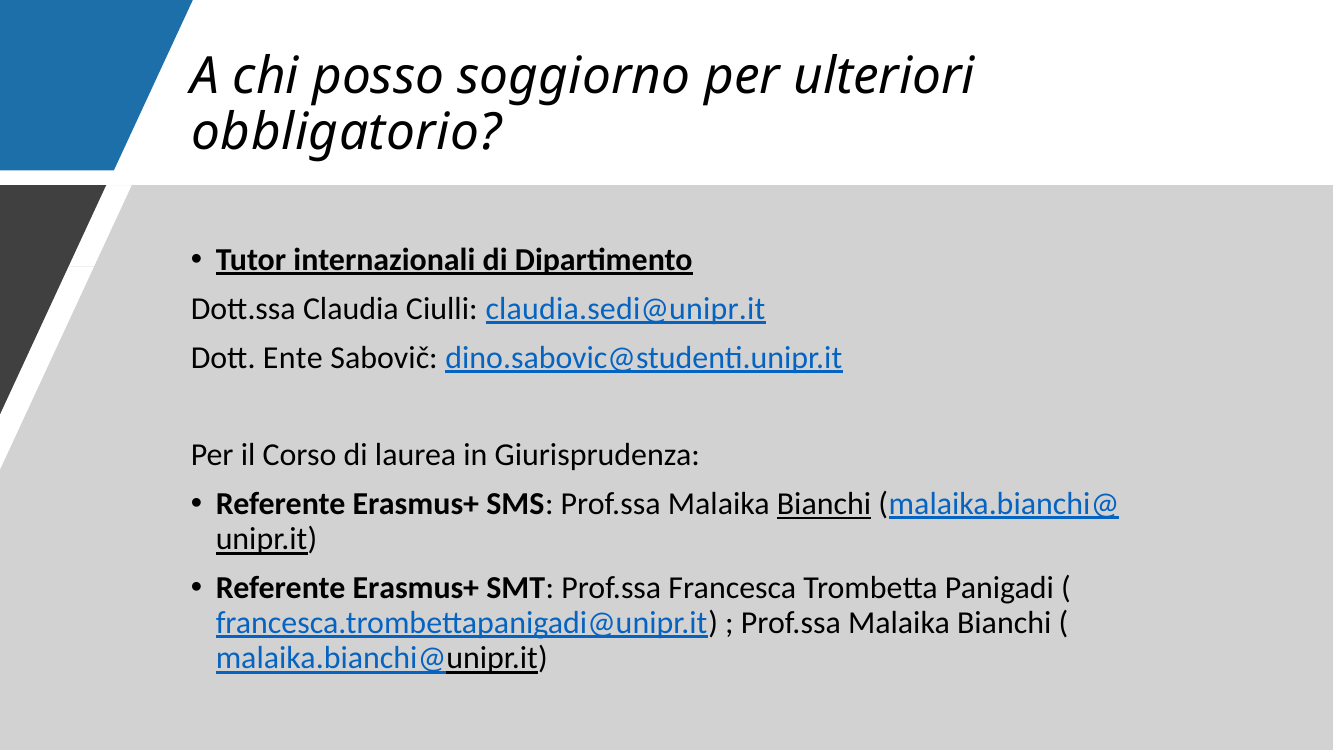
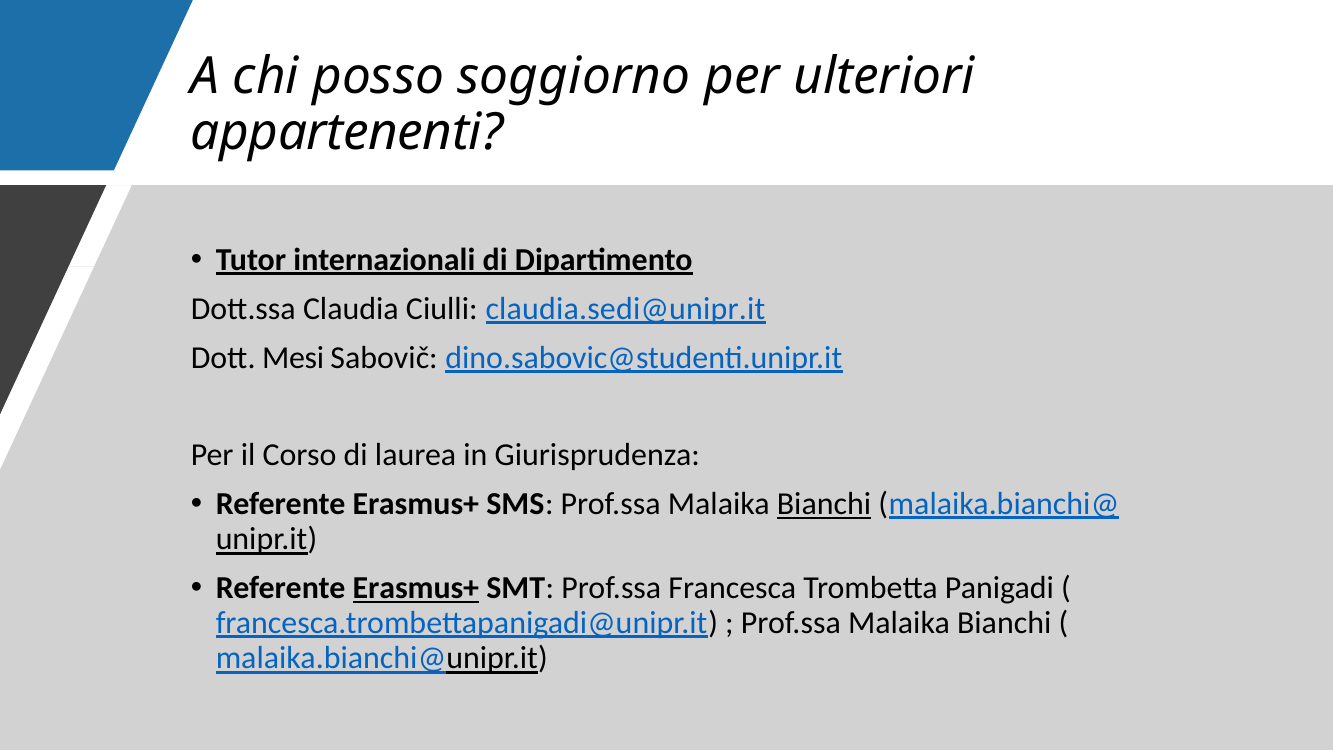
obbligatorio: obbligatorio -> appartenenti
Ente: Ente -> Mesi
Erasmus+ at (416, 588) underline: none -> present
